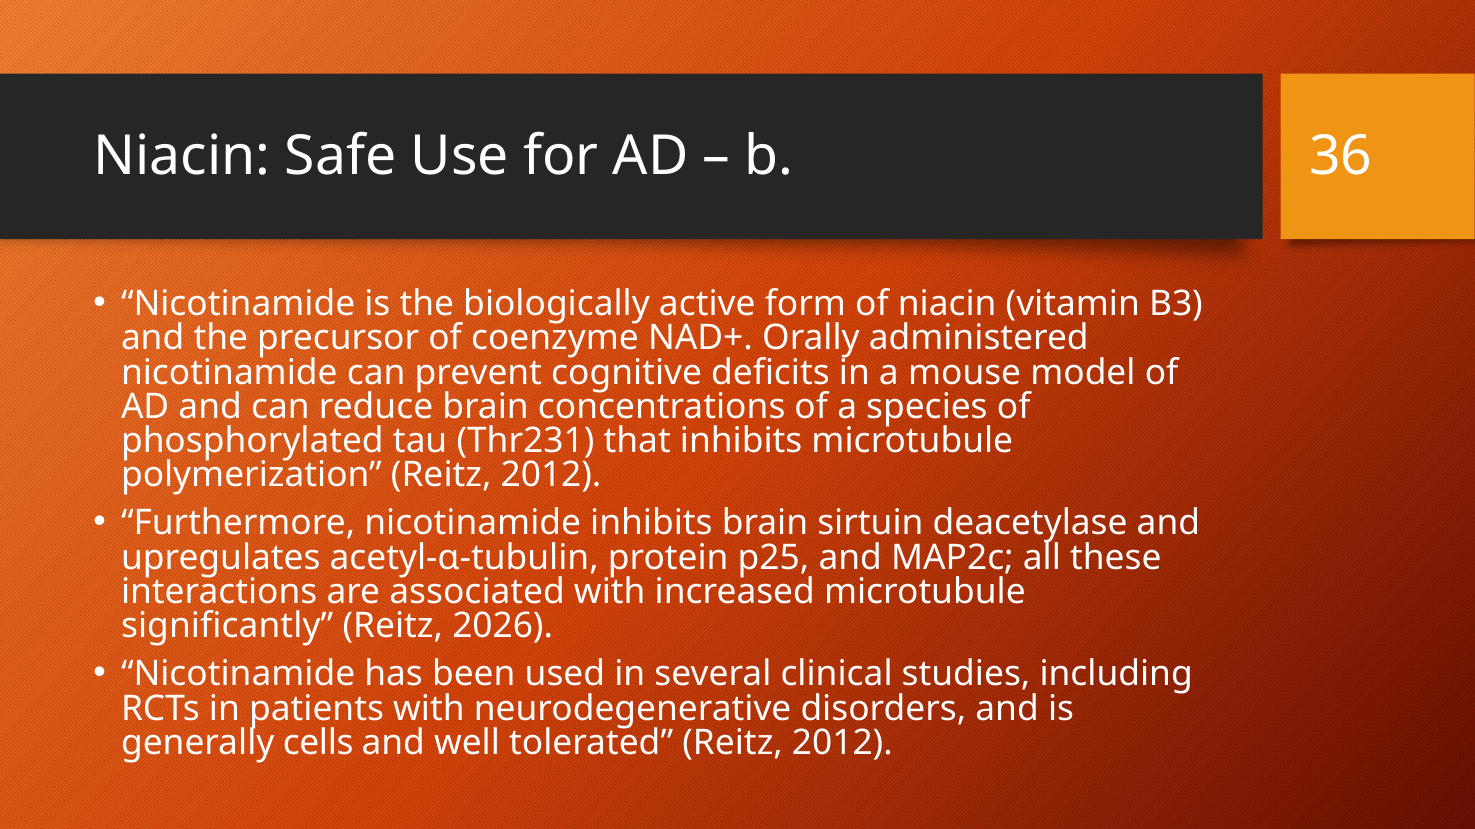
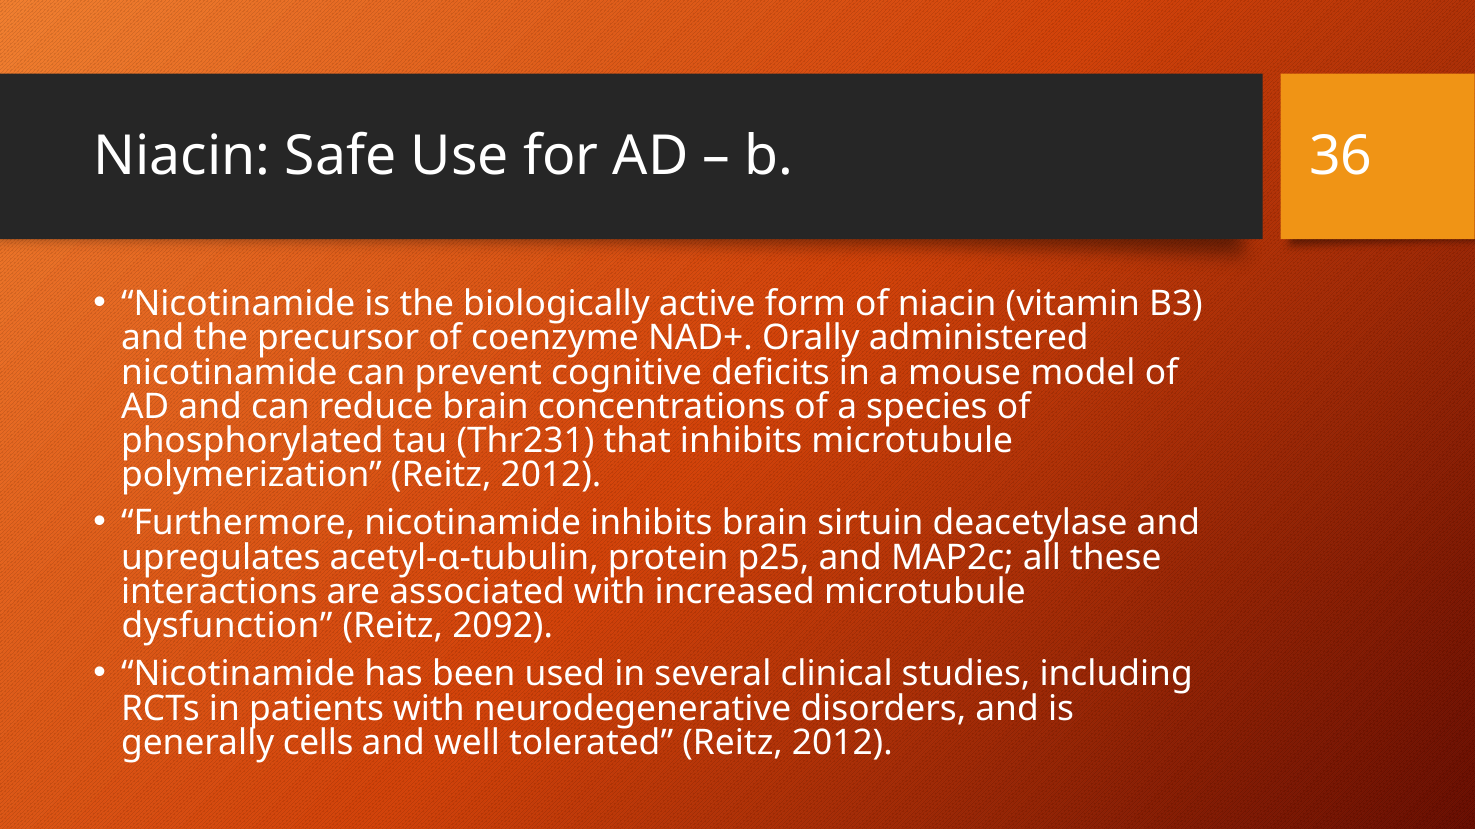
significantly: significantly -> dysfunction
2026: 2026 -> 2092
